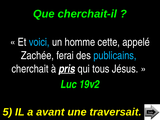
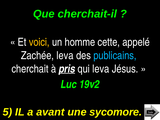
voici colour: light blue -> yellow
Zachée ferai: ferai -> leva
qui tous: tous -> leva
traversait: traversait -> sycomore
